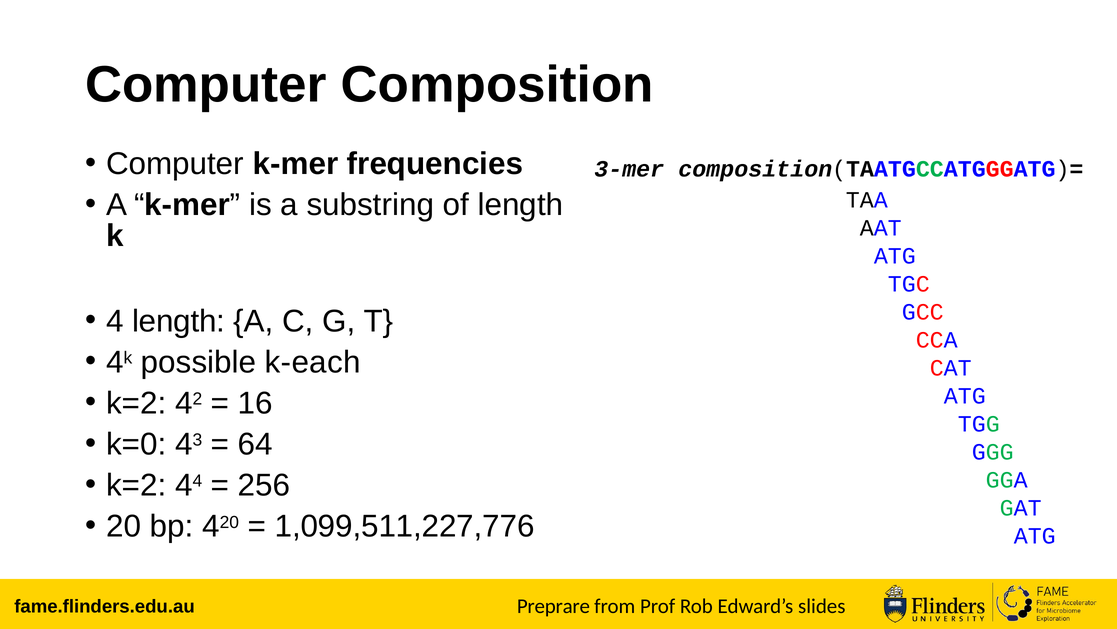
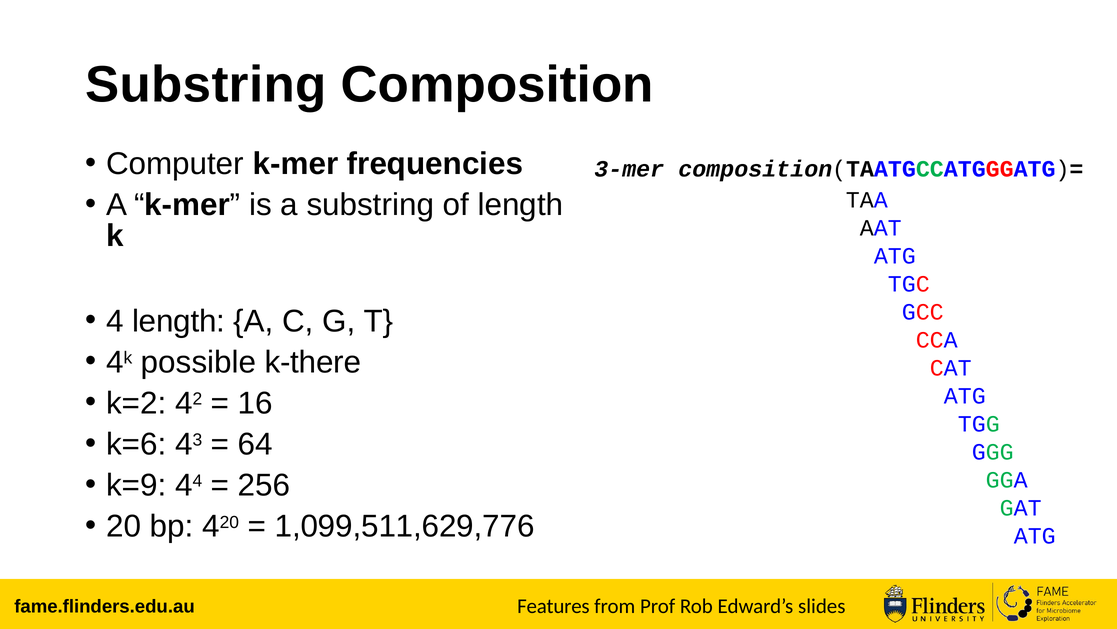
Computer at (206, 85): Computer -> Substring
k-each: k-each -> k-there
k=0: k=0 -> k=6
k=2 at (136, 485): k=2 -> k=9
1,099,511,227,776: 1,099,511,227,776 -> 1,099,511,629,776
Preprare: Preprare -> Features
